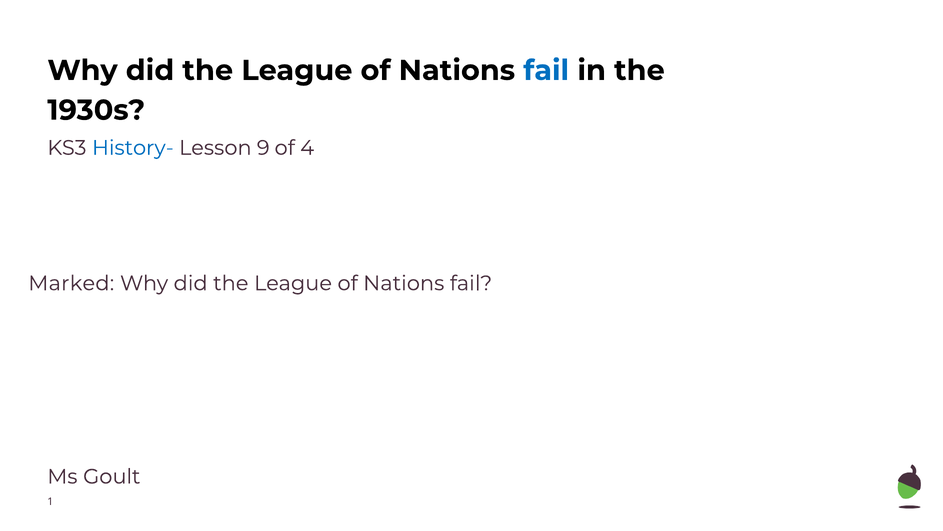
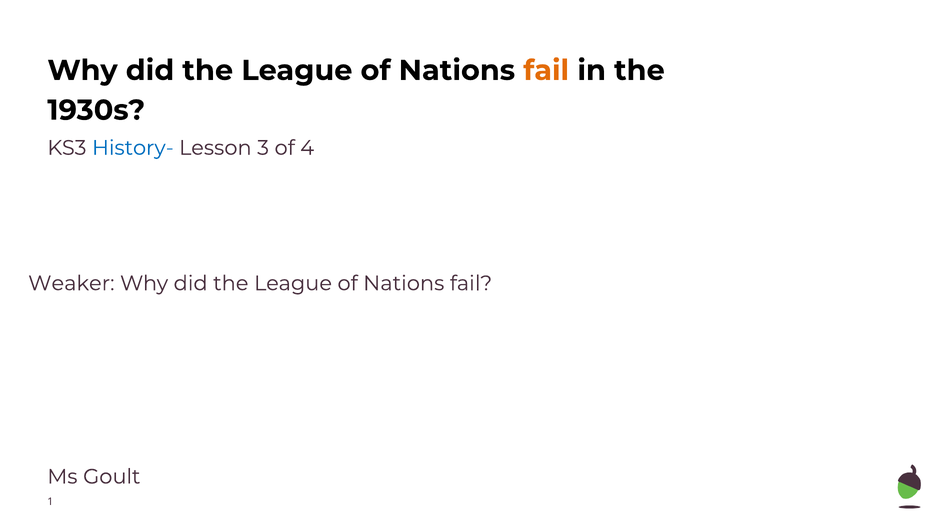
fail at (546, 70) colour: blue -> orange
9: 9 -> 3
Marked: Marked -> Weaker
